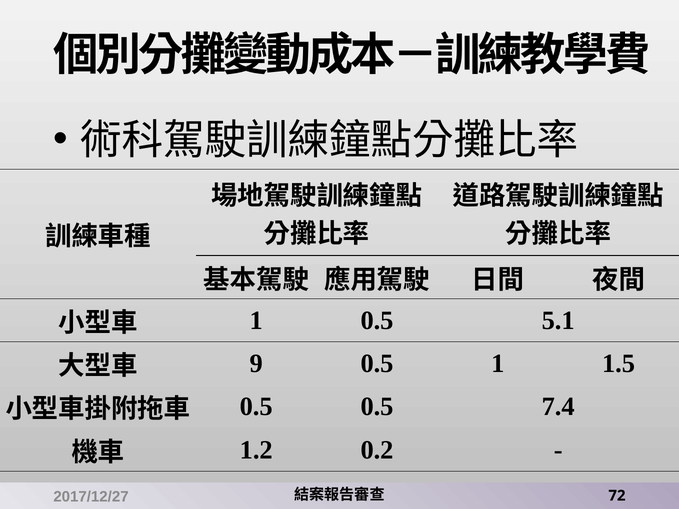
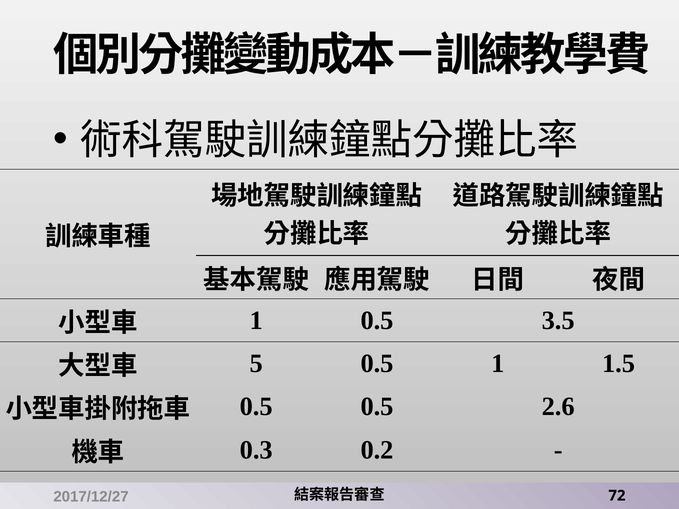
5.1: 5.1 -> 3.5
9: 9 -> 5
7.4: 7.4 -> 2.6
1.2: 1.2 -> 0.3
